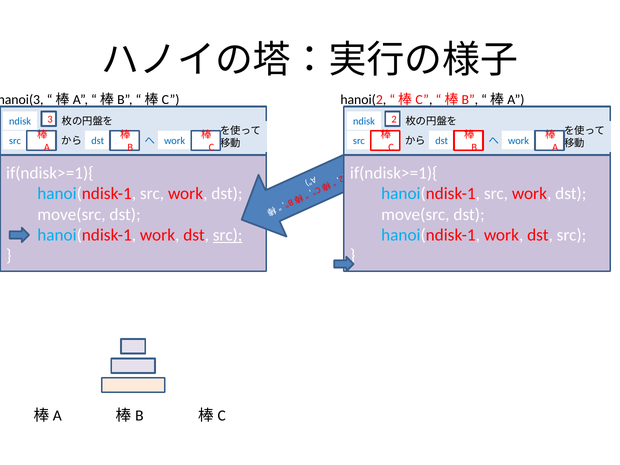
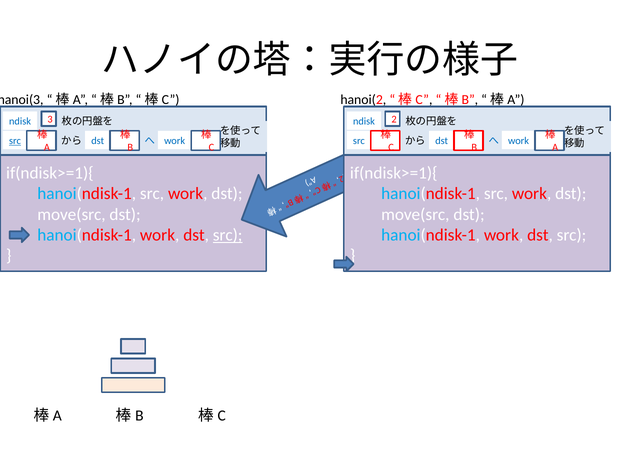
src at (15, 141) underline: none -> present
